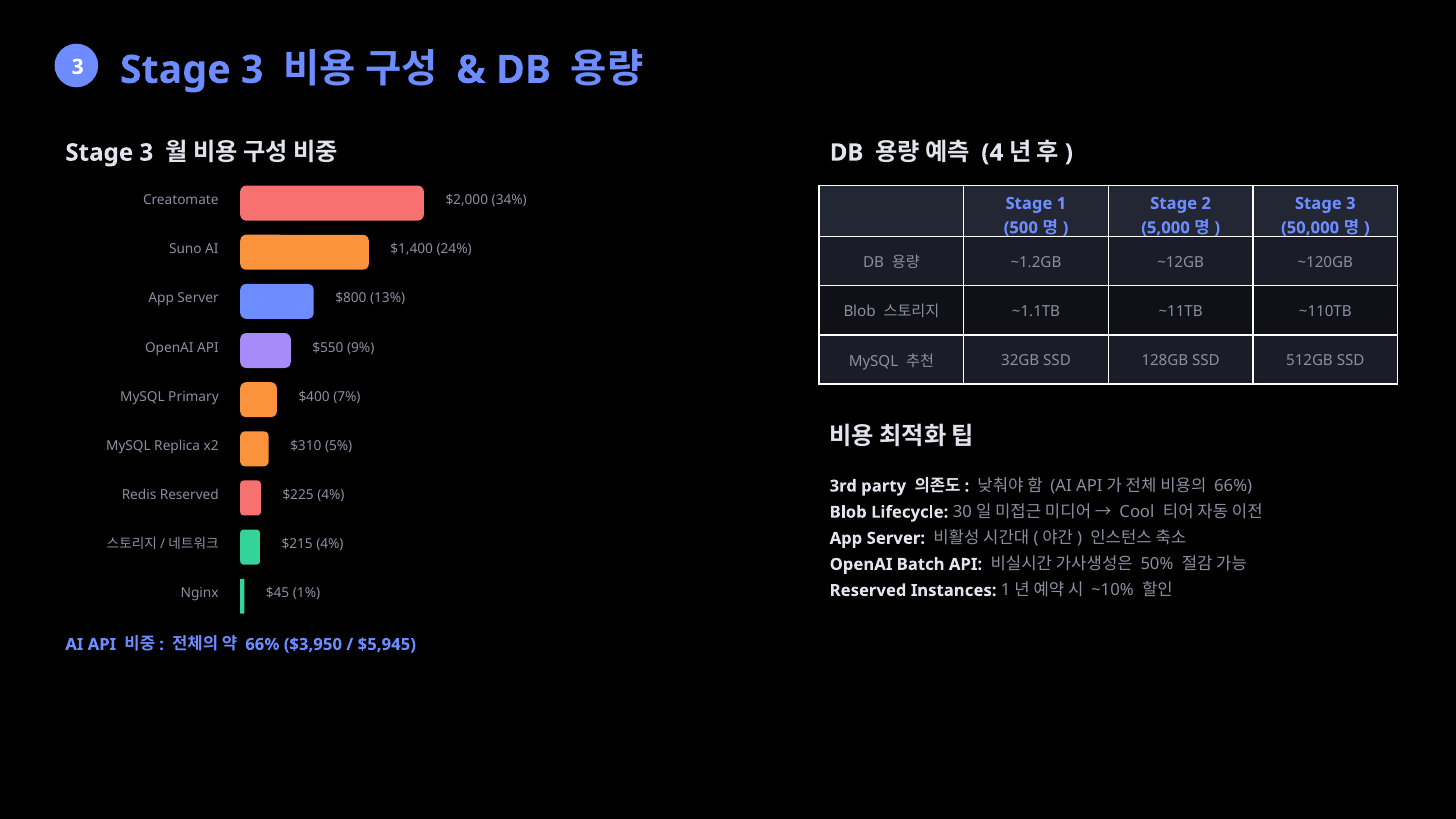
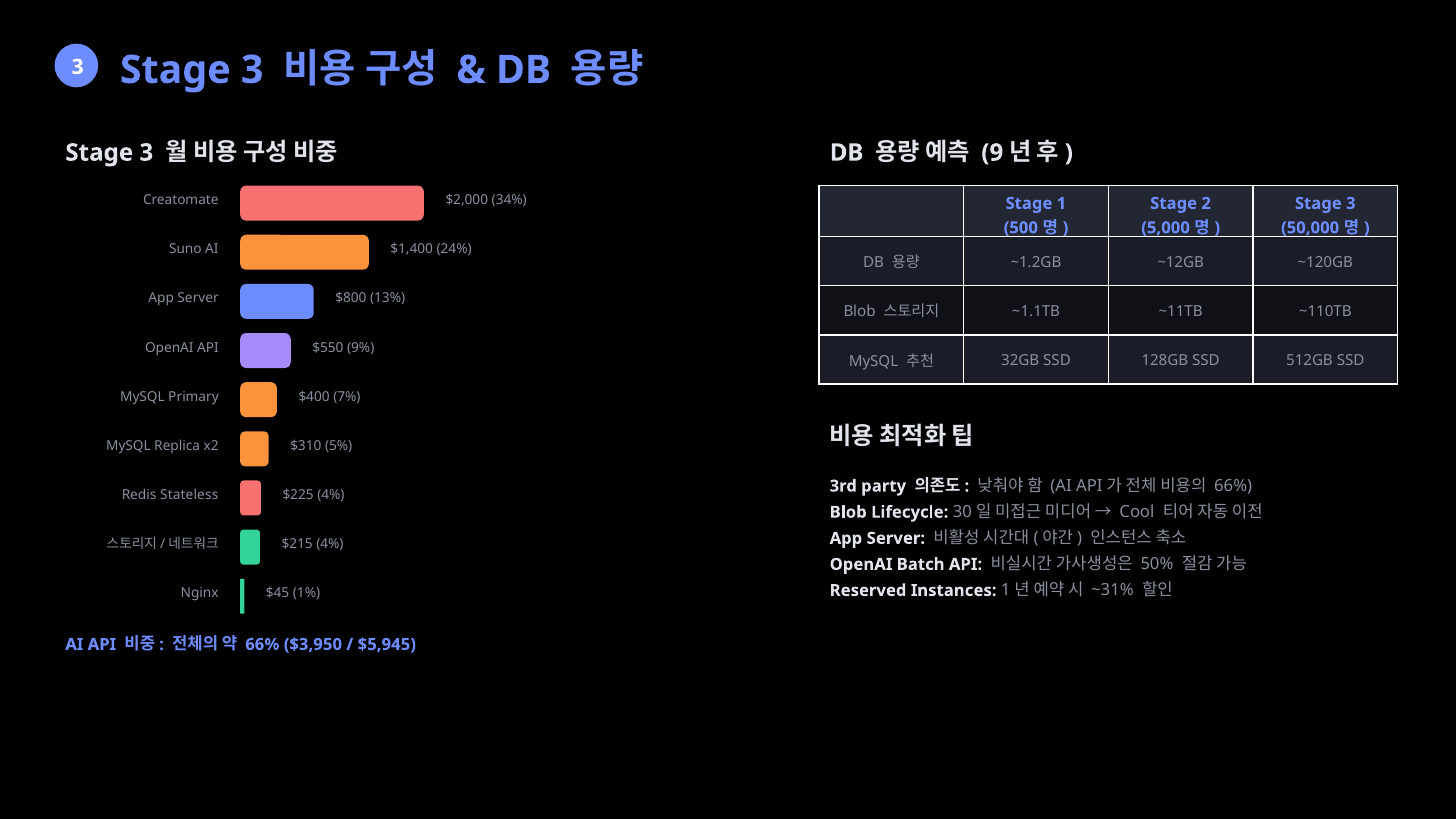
4: 4 -> 9
Redis Reserved: Reserved -> Stateless
~10%: ~10% -> ~31%
